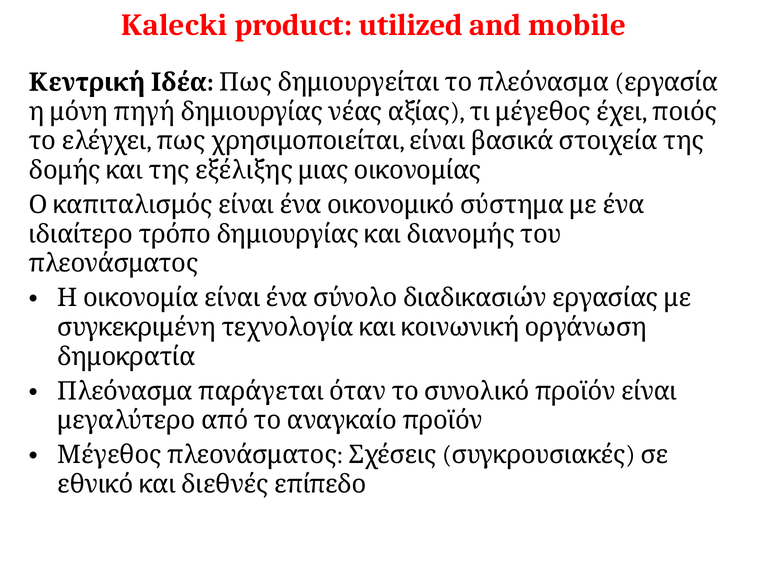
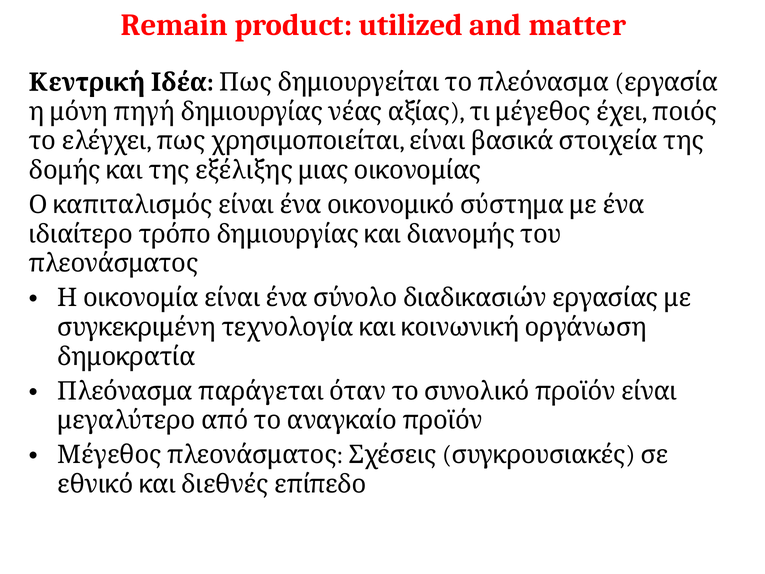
Kalecki: Kalecki -> Remain
mobile: mobile -> matter
